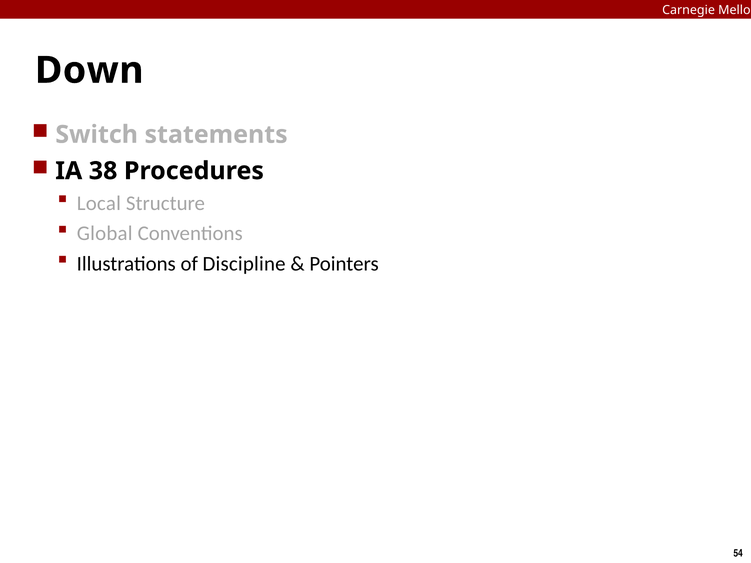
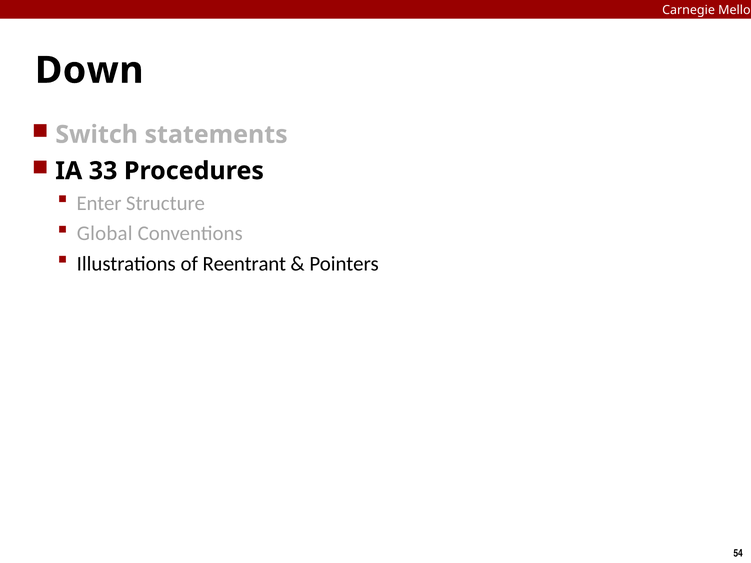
38: 38 -> 33
Local: Local -> Enter
Discipline: Discipline -> Reentrant
